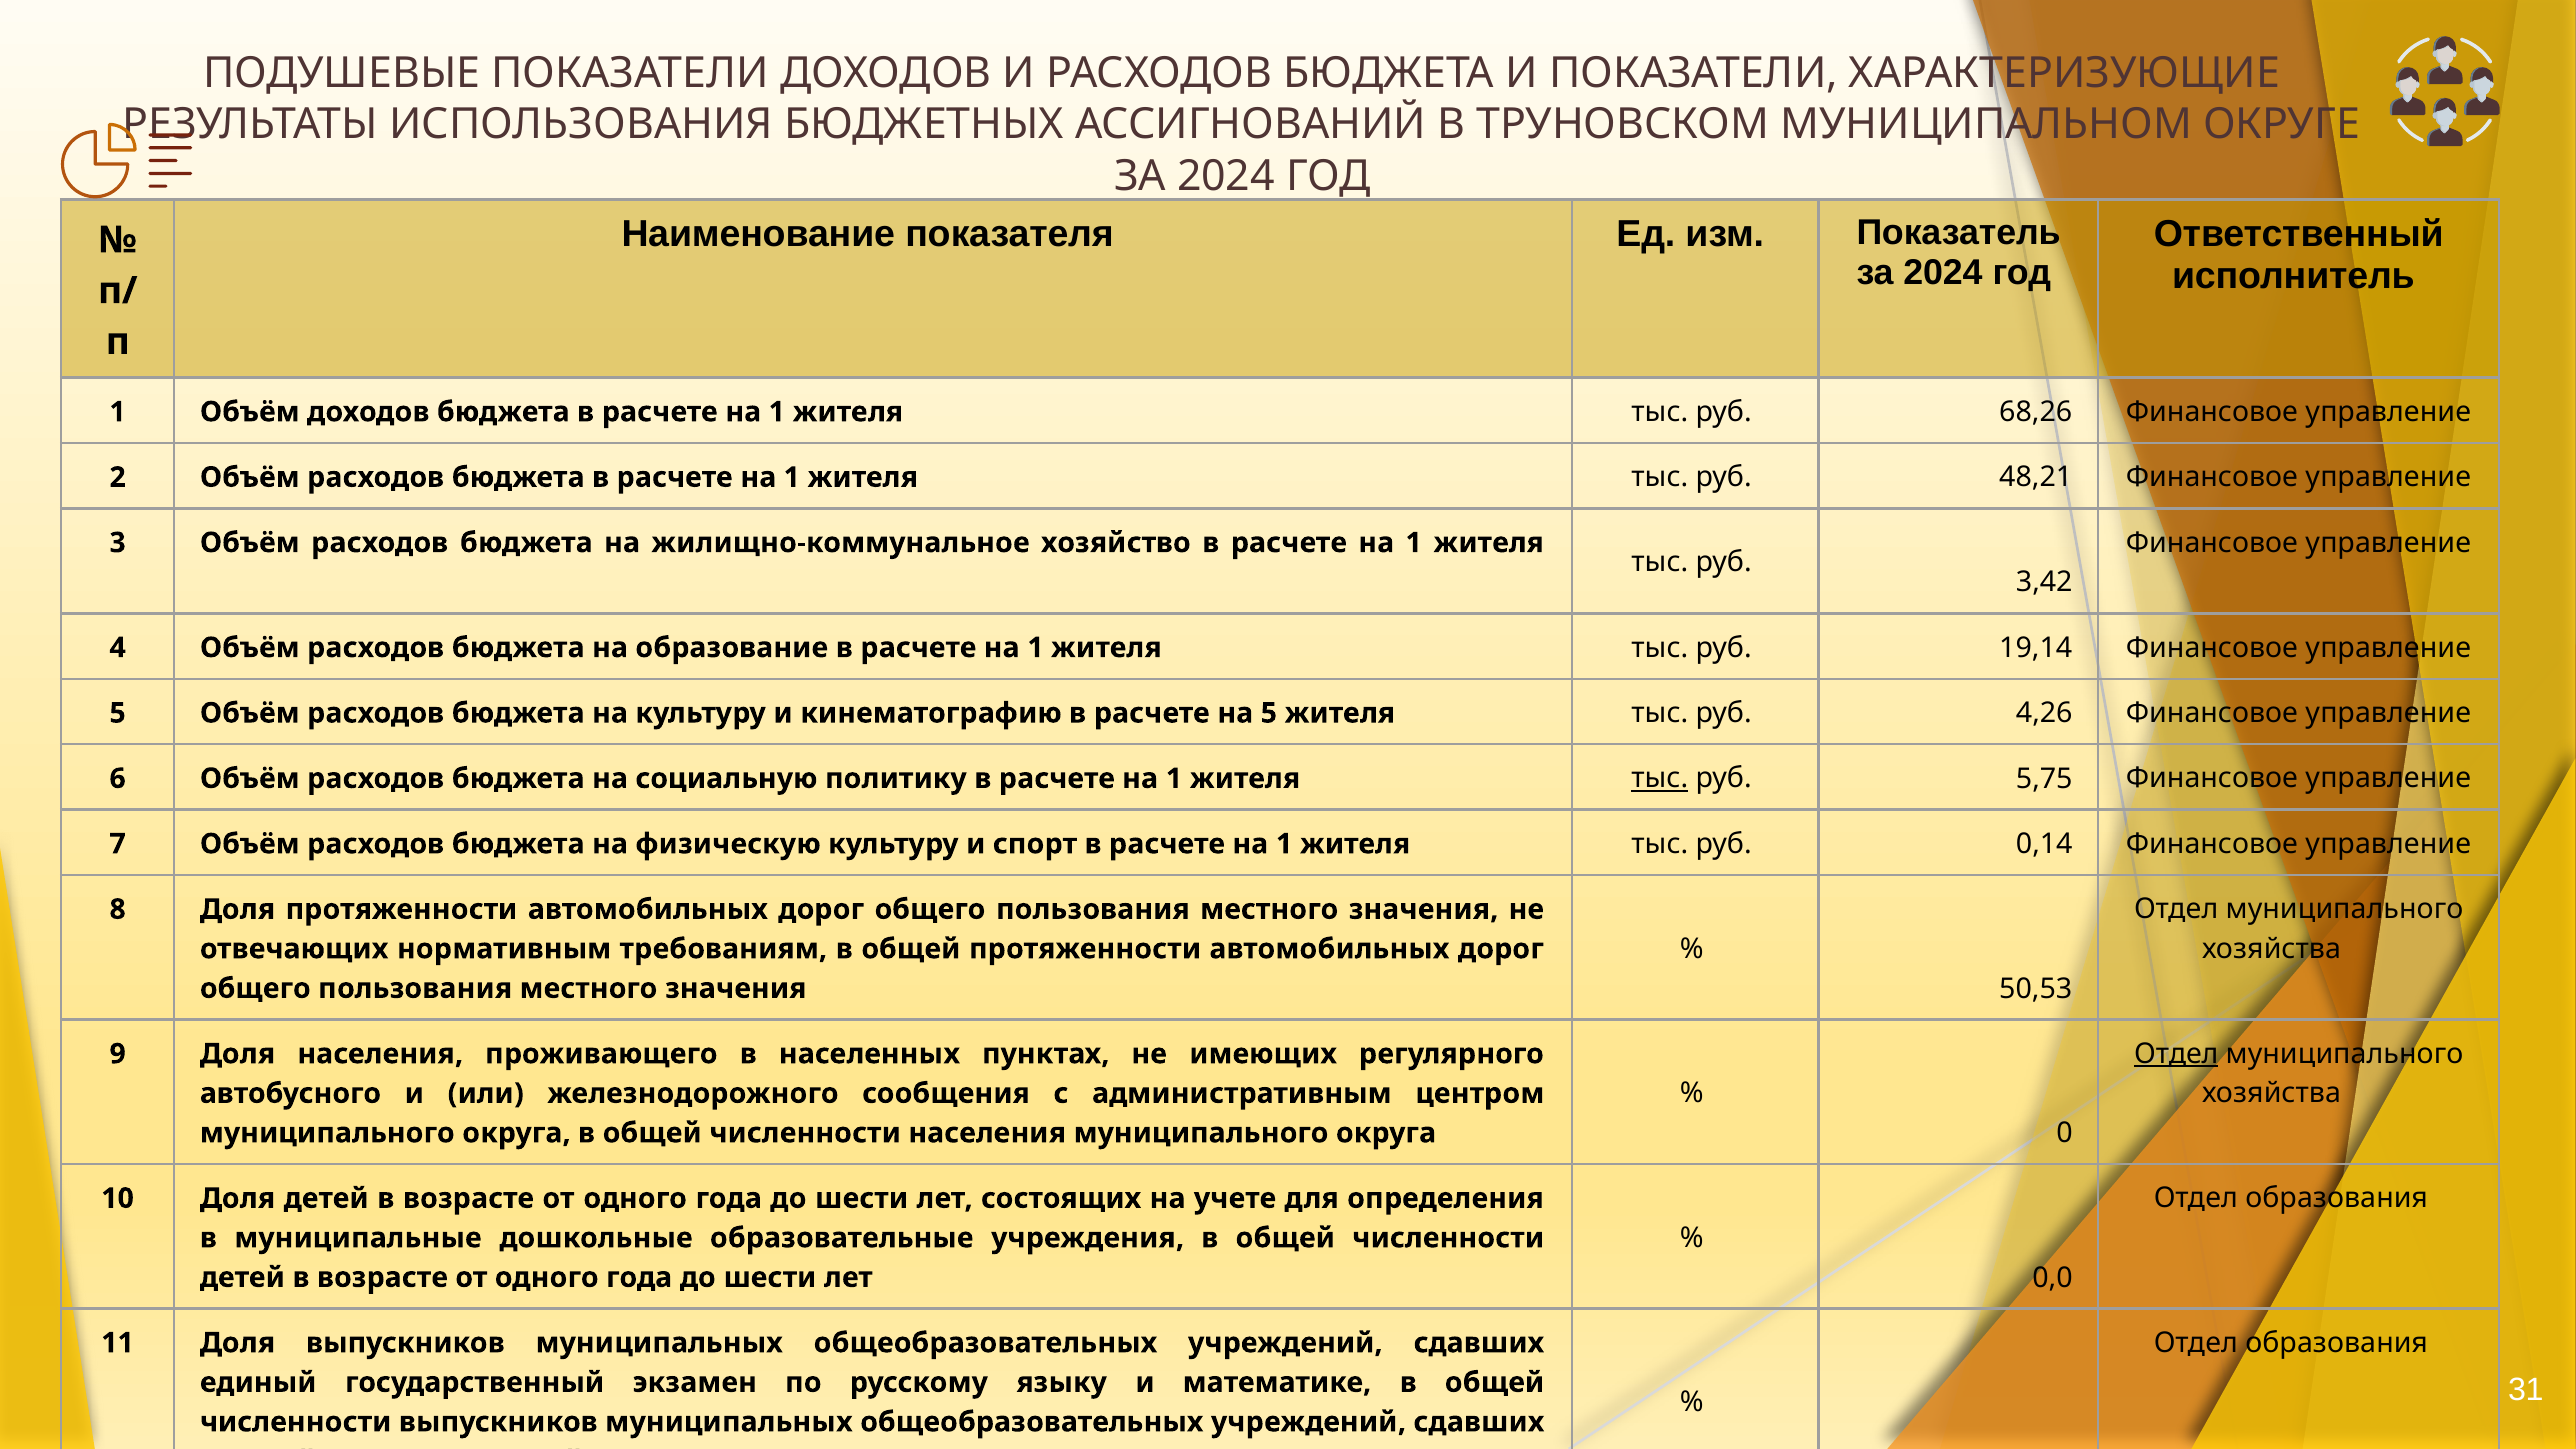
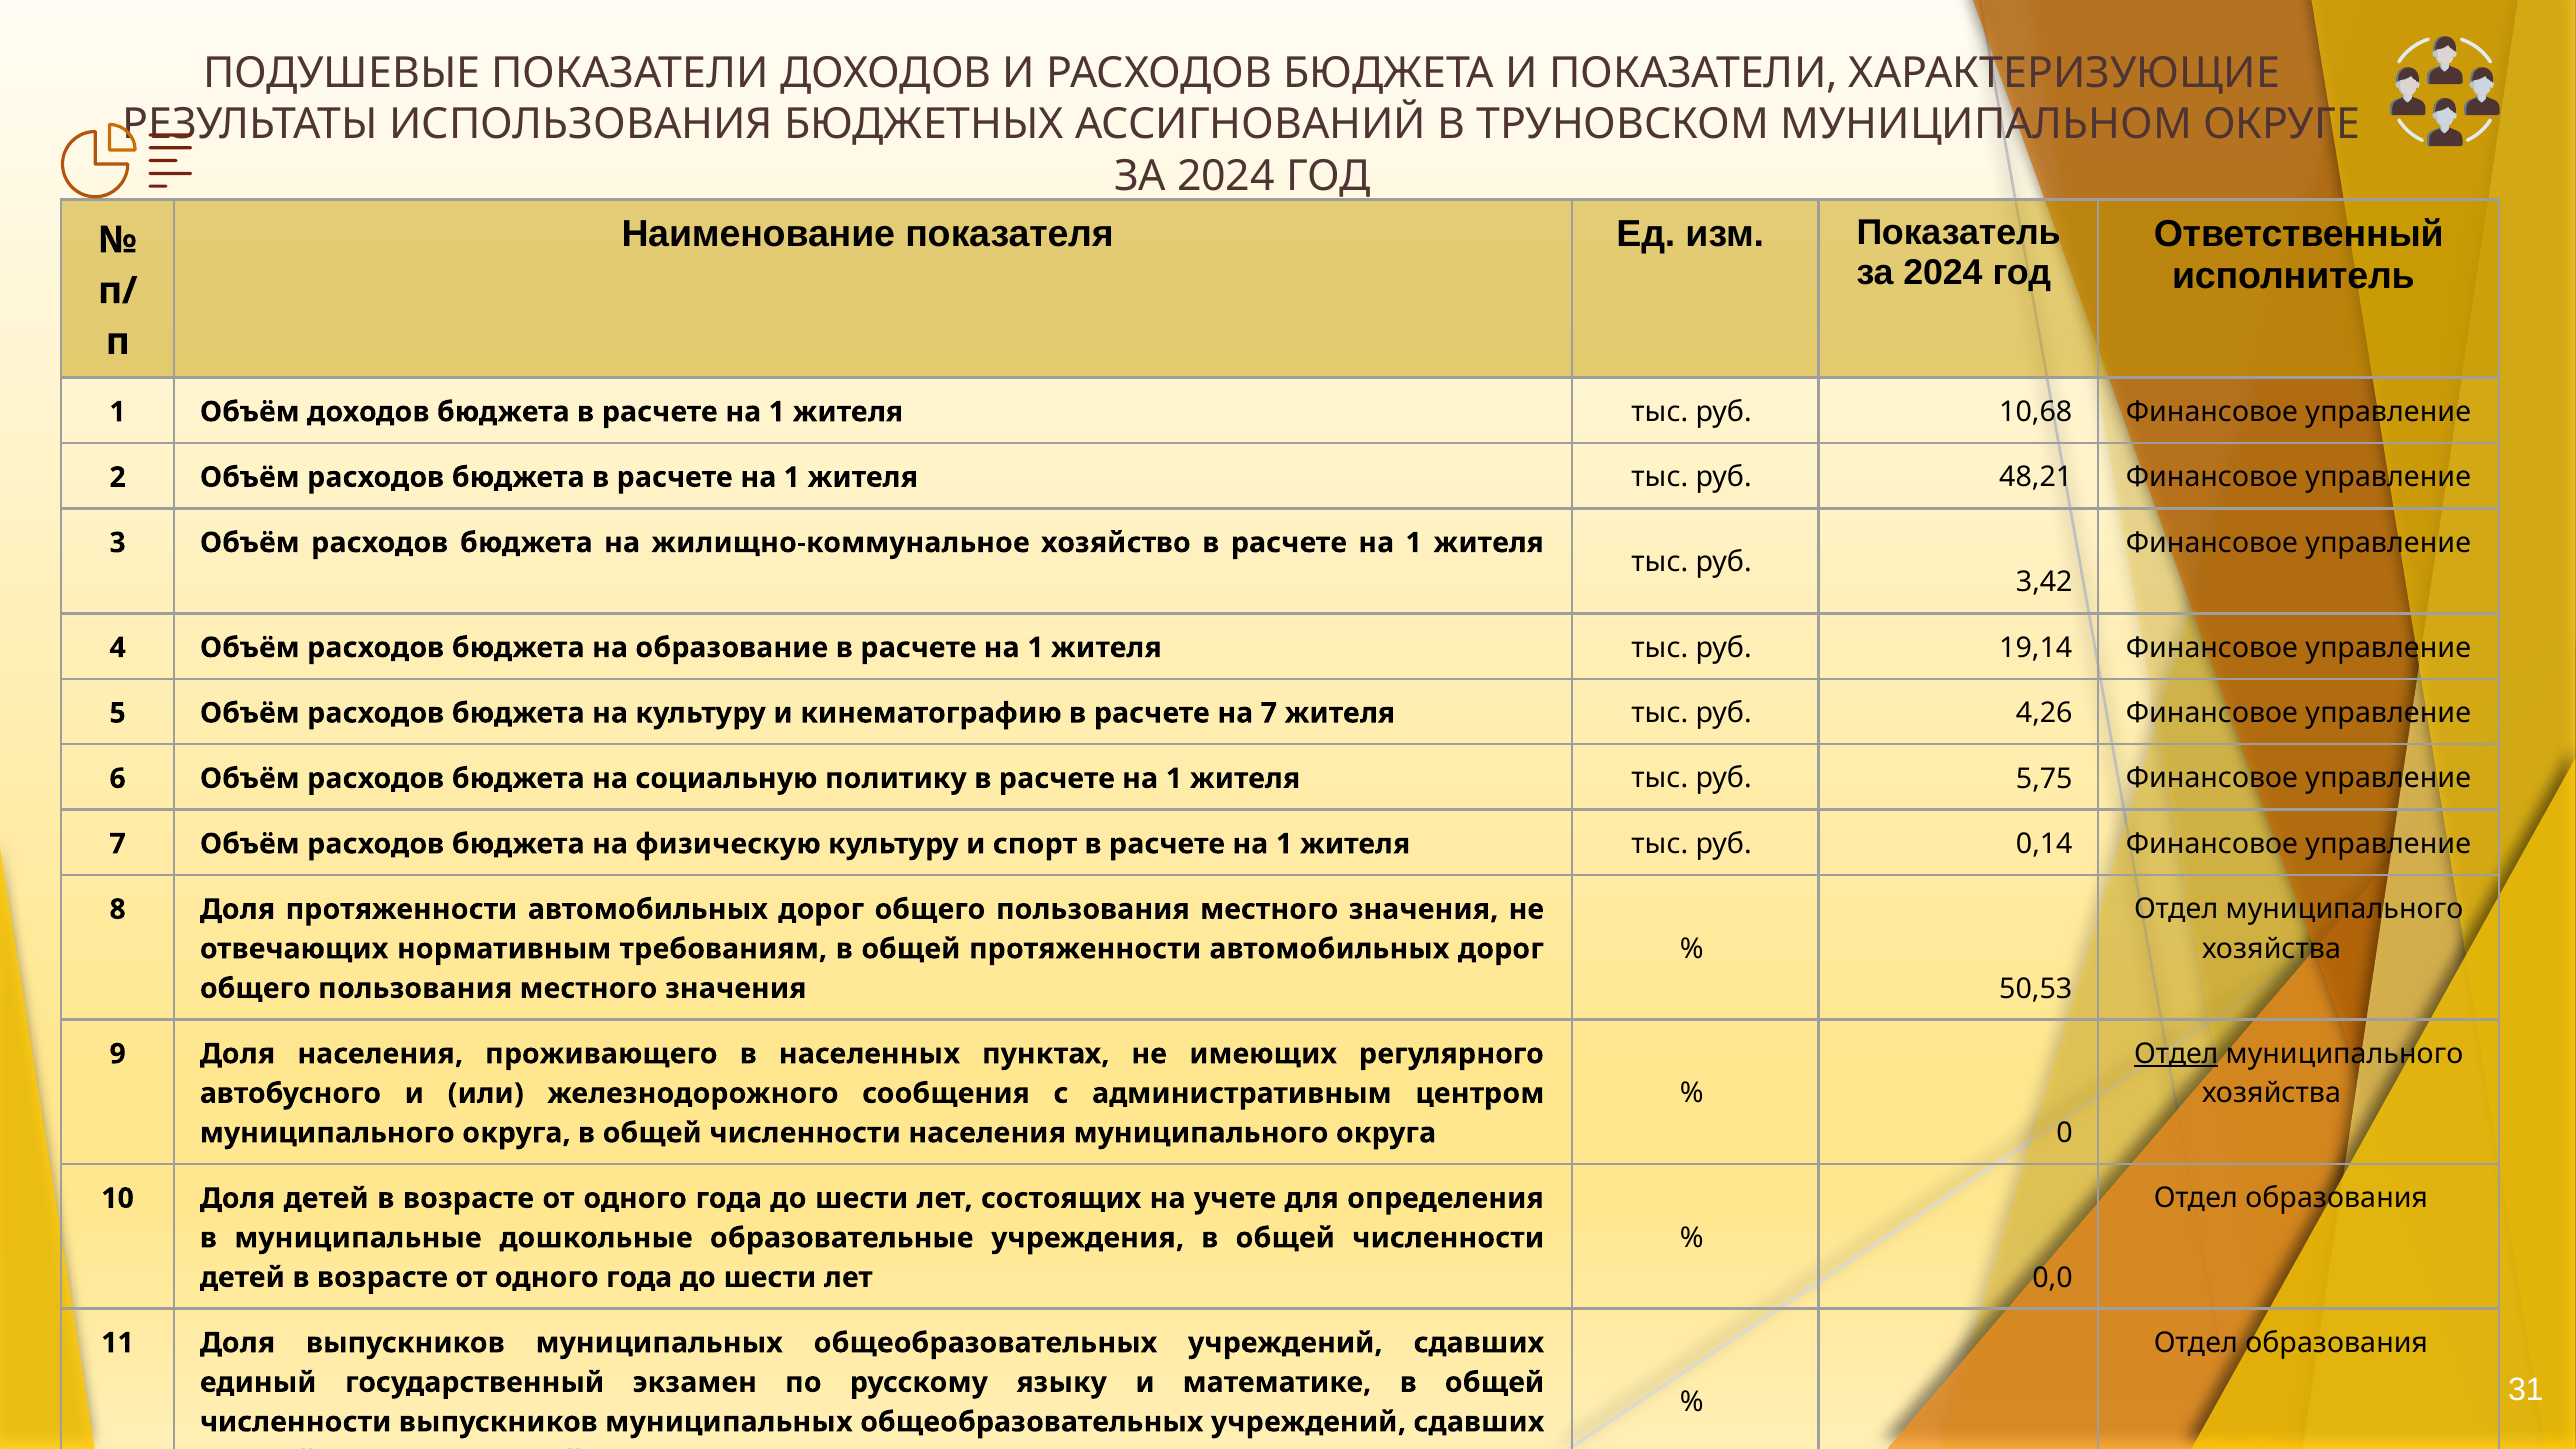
68,26: 68,26 -> 10,68
на 5: 5 -> 7
тыс at (1660, 779) underline: present -> none
